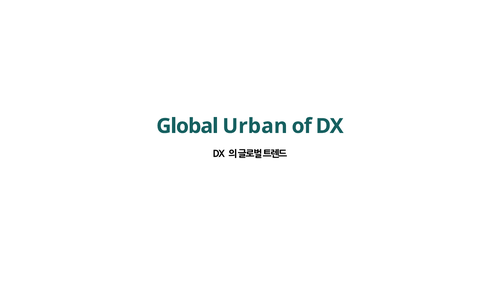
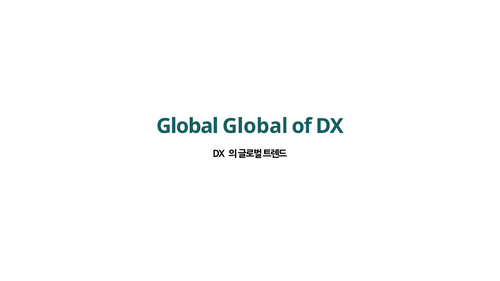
Global Urban: Urban -> Global
